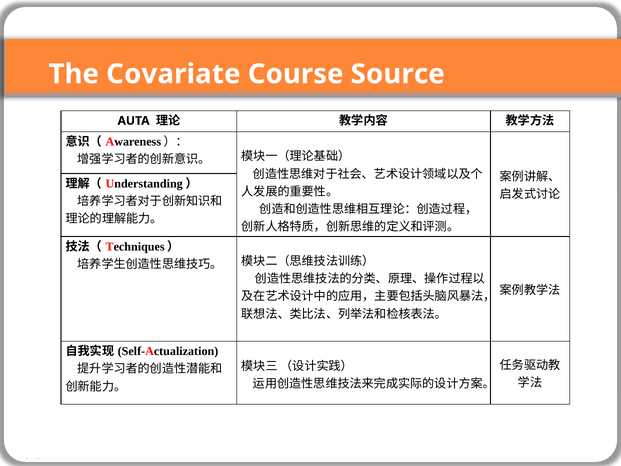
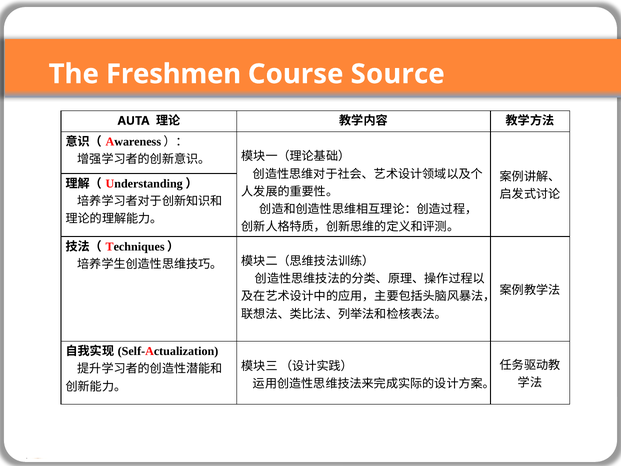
Covariate: Covariate -> Freshmen
